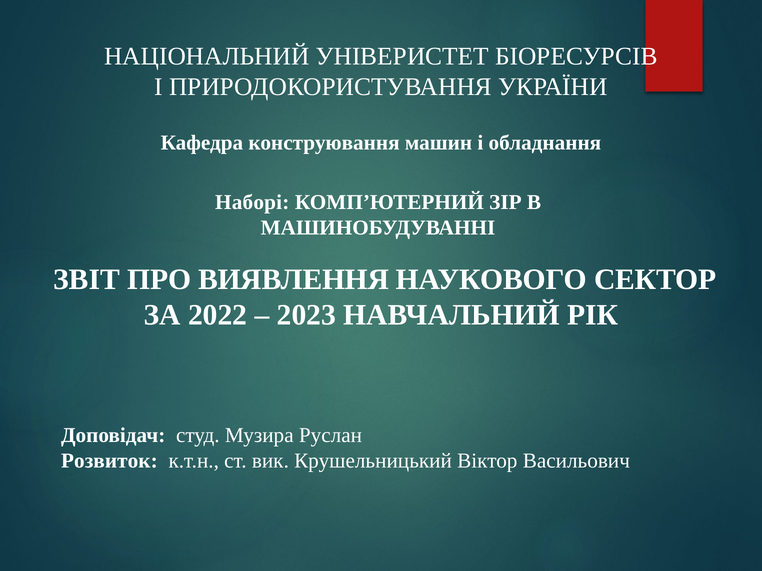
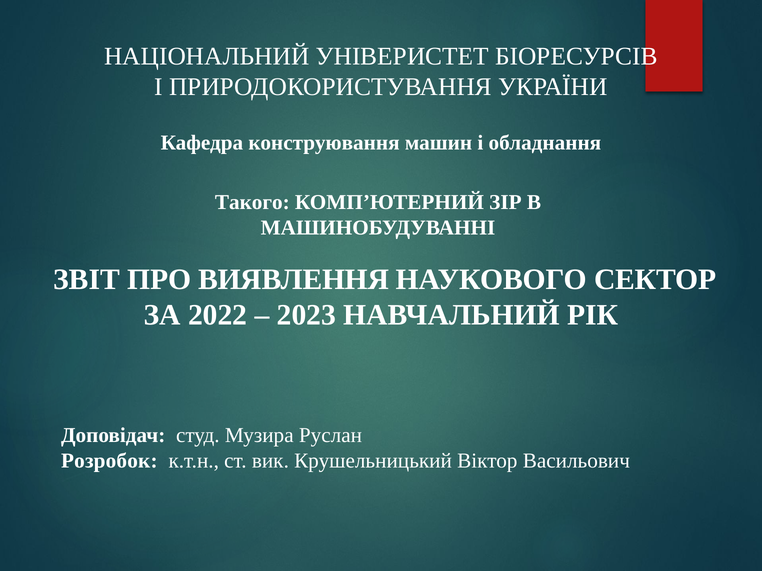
Наборі: Наборі -> Такого
Розвиток: Розвиток -> Розробок
